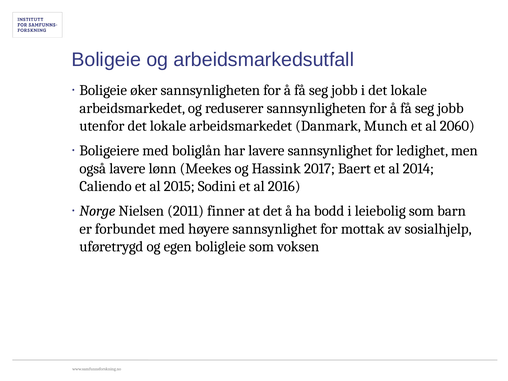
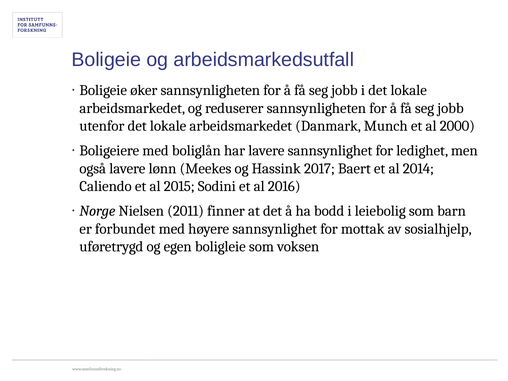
2060: 2060 -> 2000
